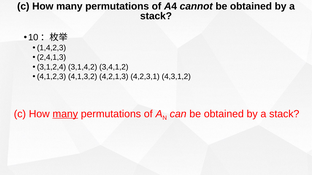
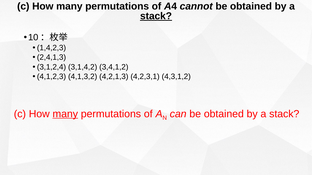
stack at (156, 16) underline: none -> present
